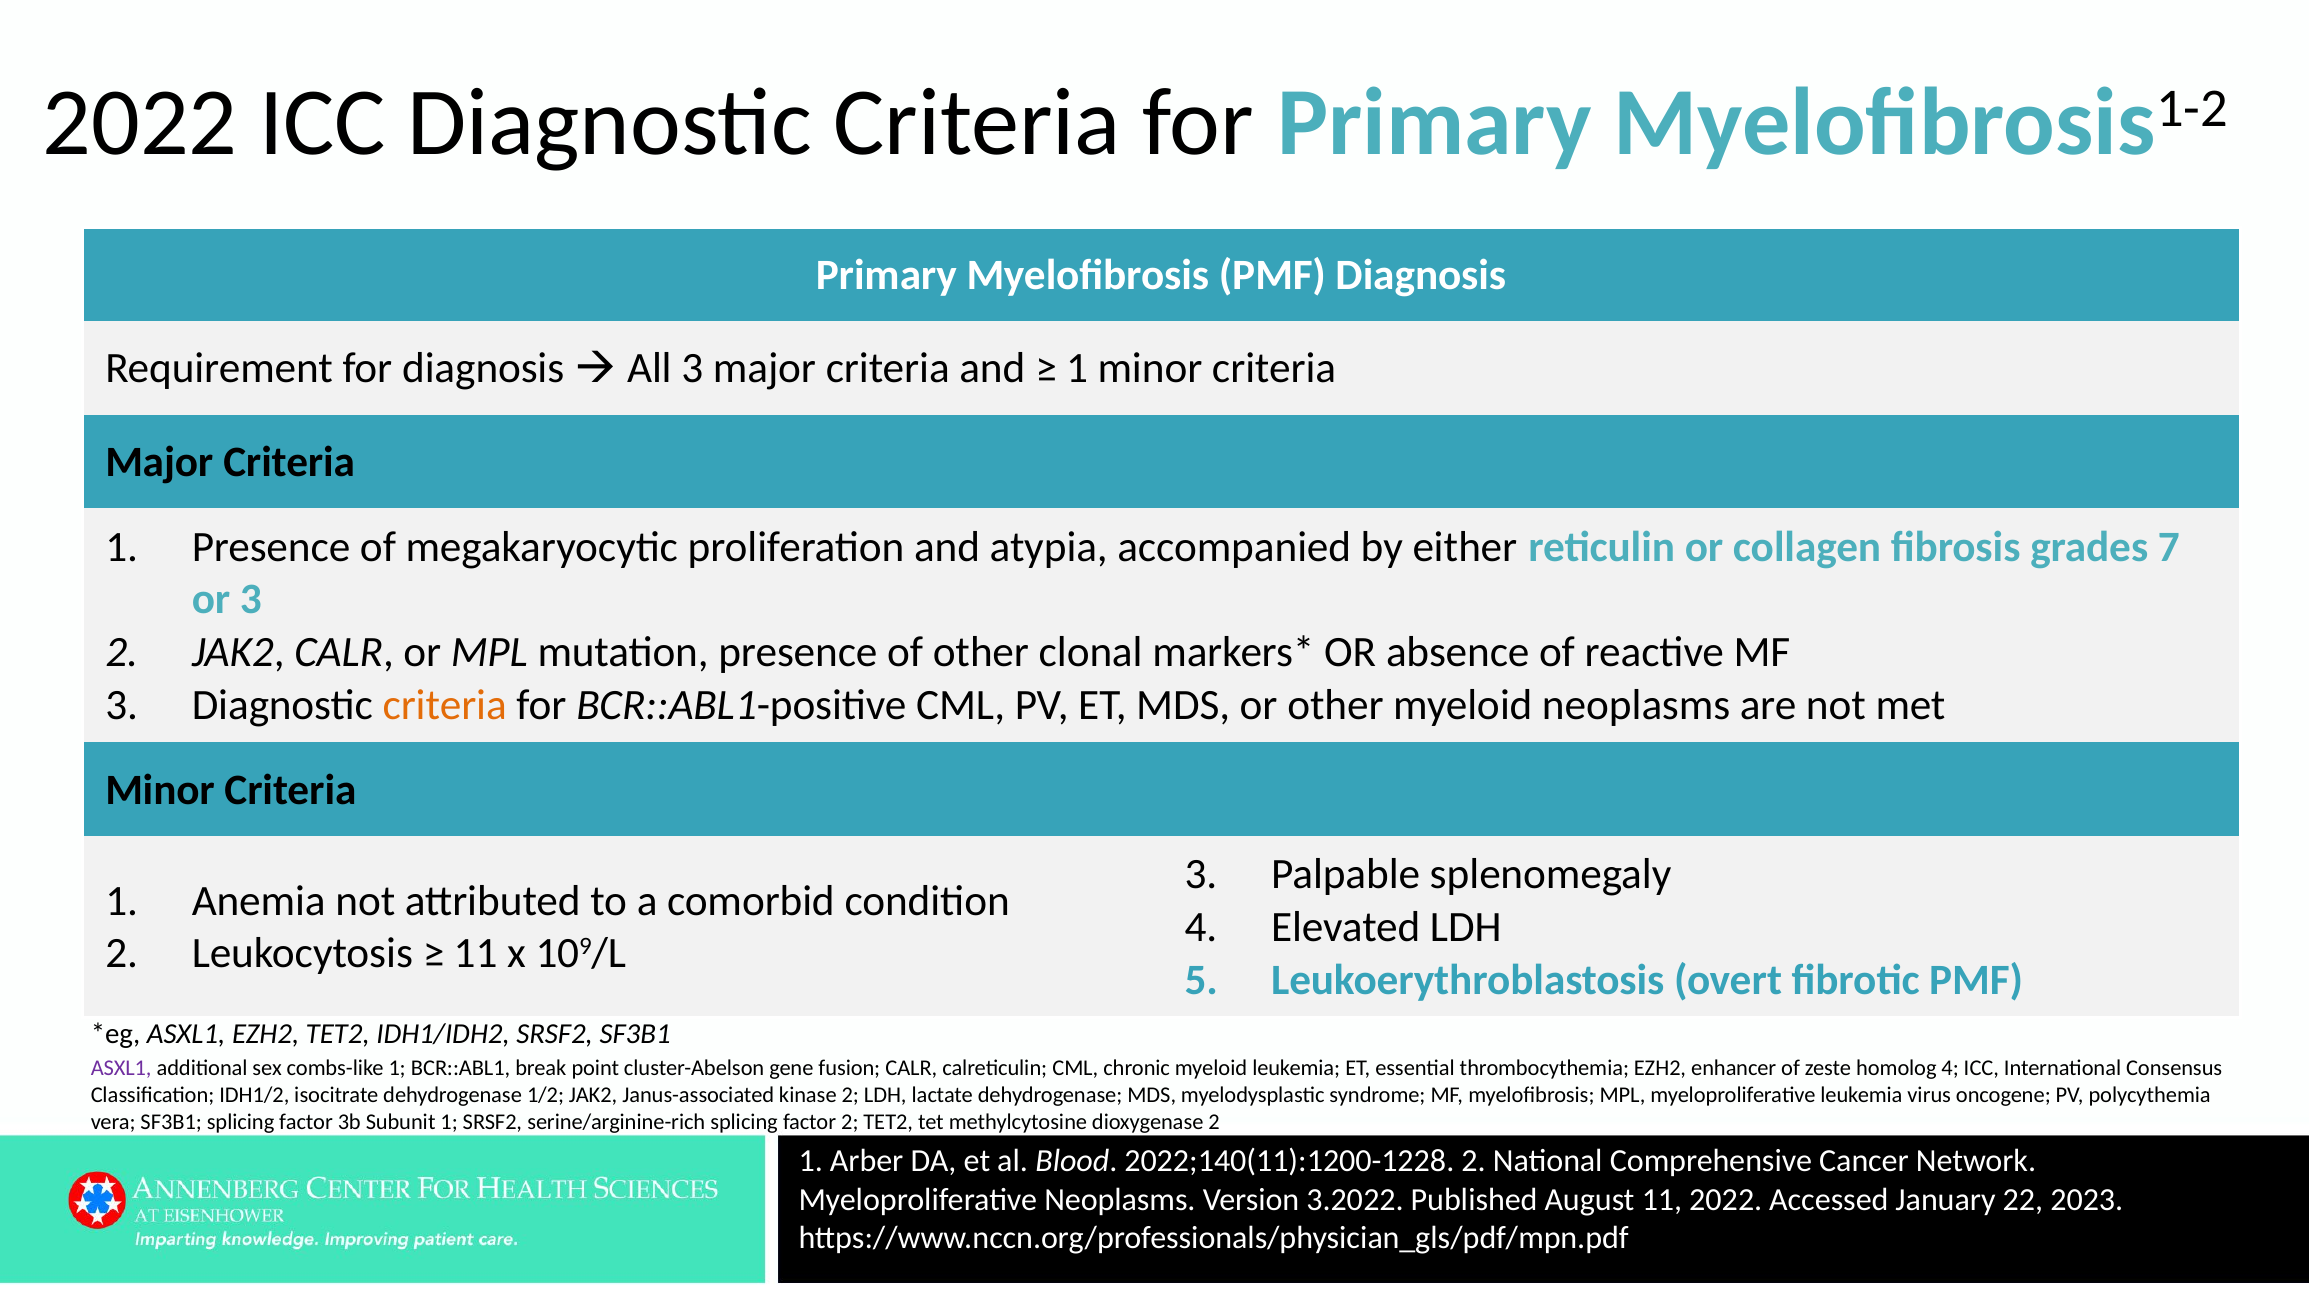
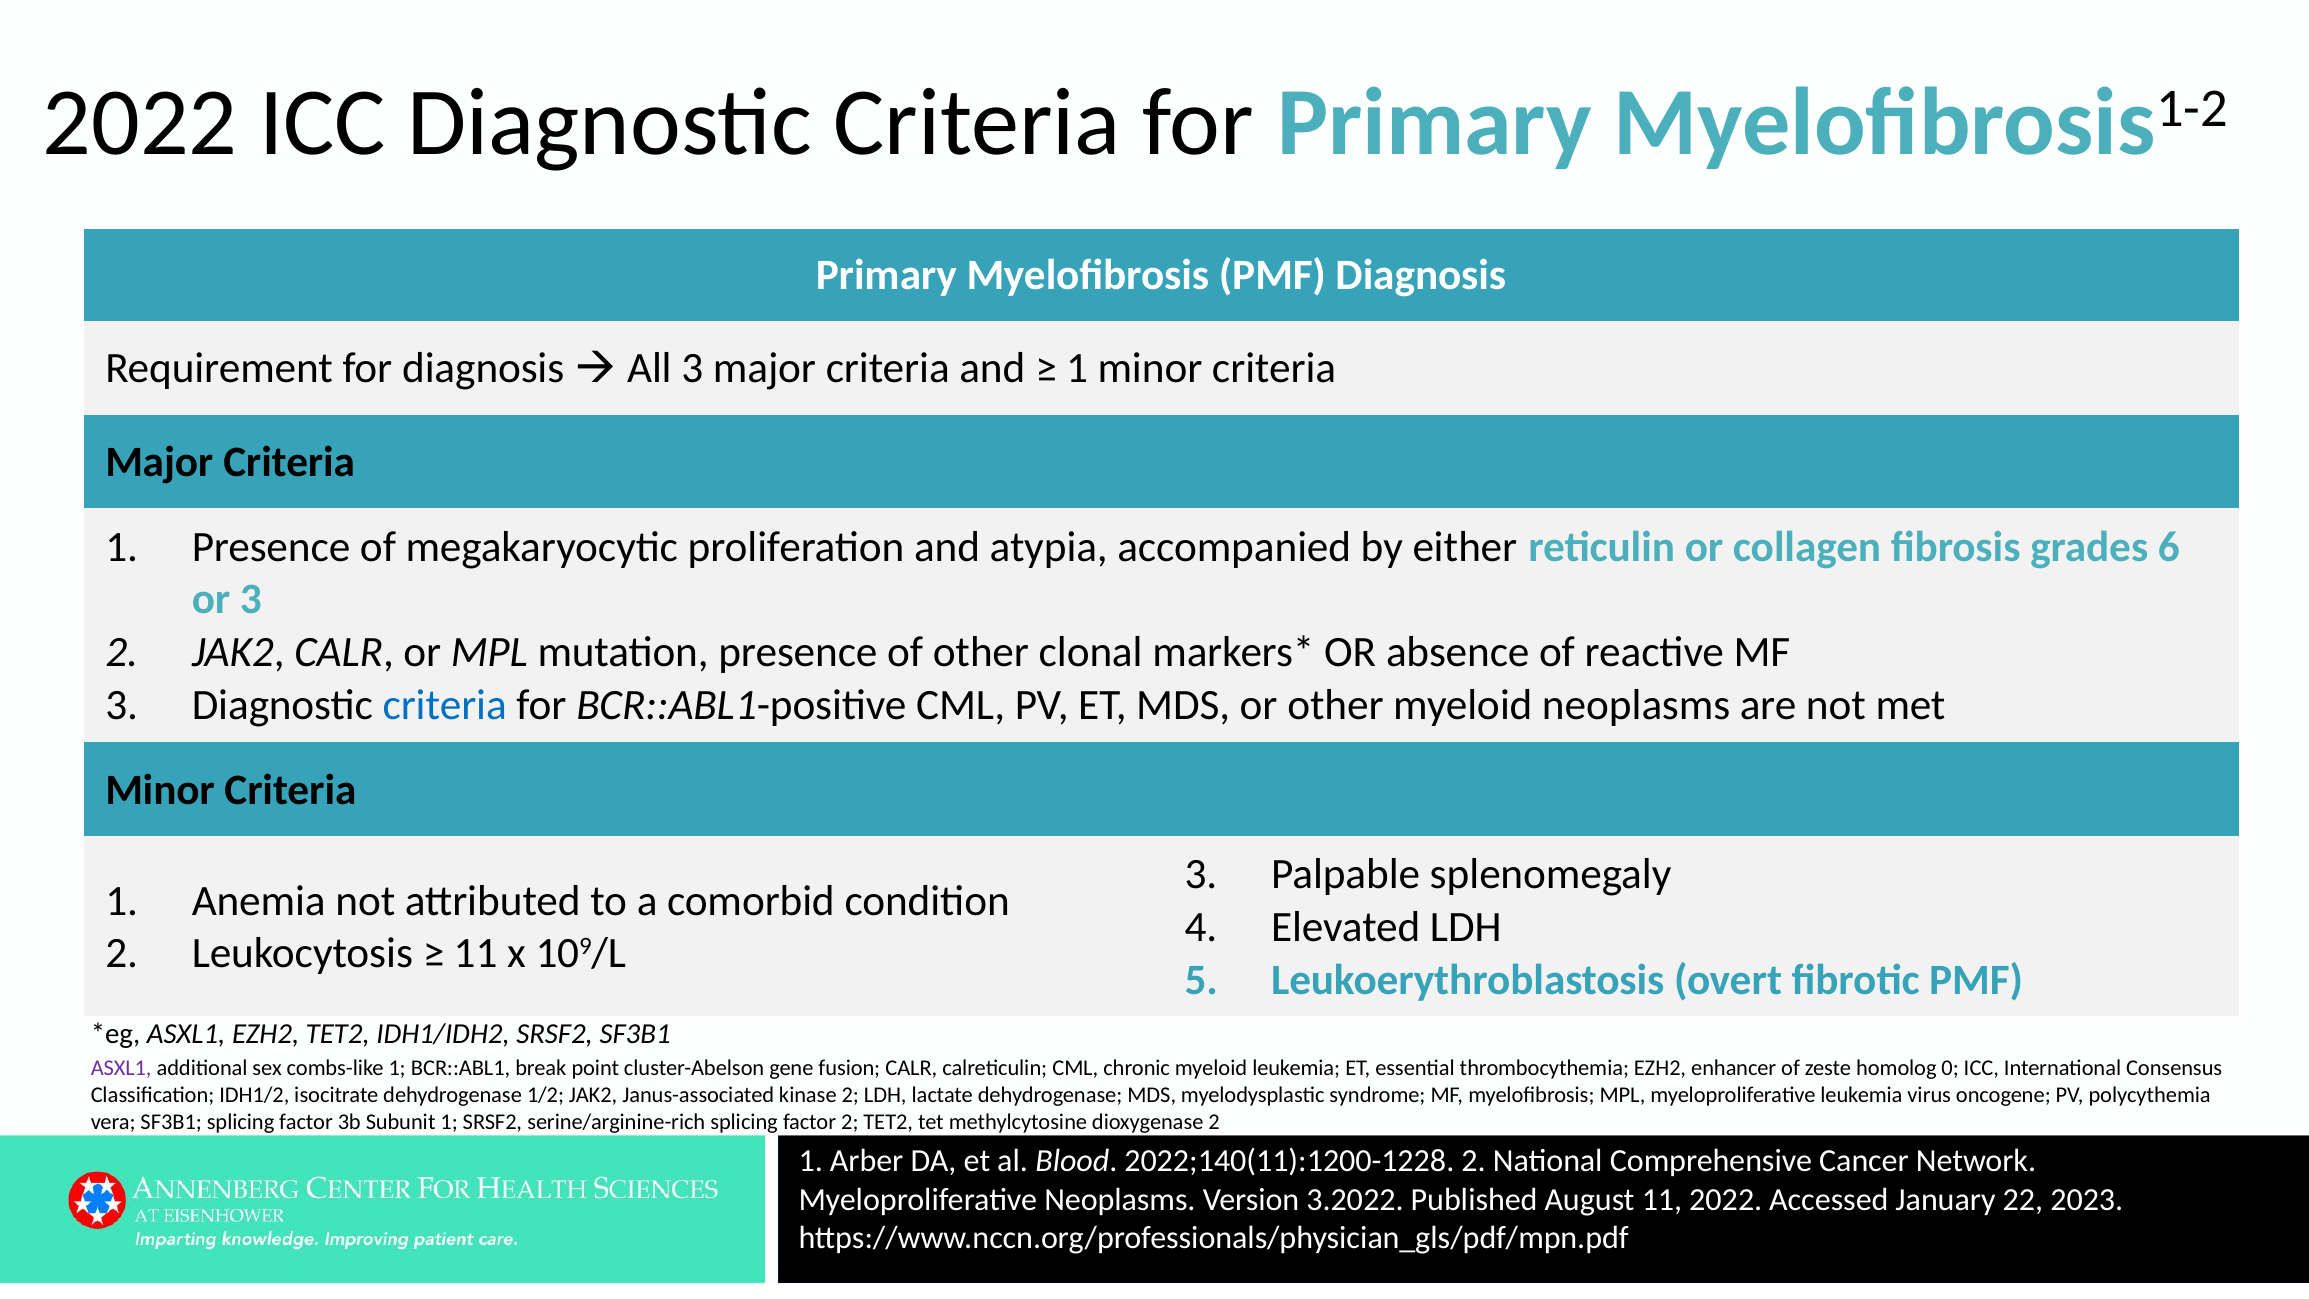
7: 7 -> 6
criteria at (445, 705) colour: orange -> blue
homolog 4: 4 -> 0
